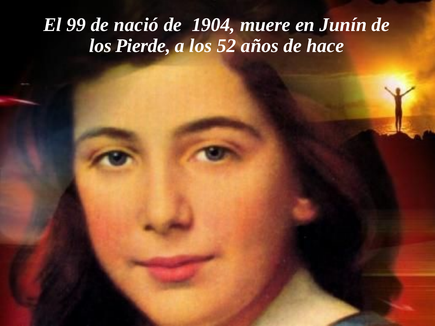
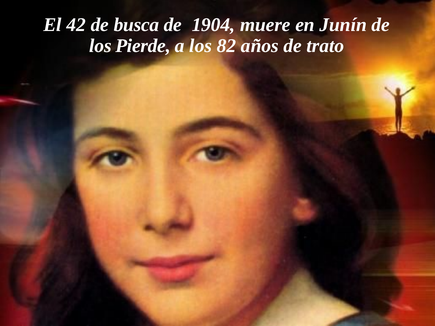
99: 99 -> 42
nació: nació -> busca
52: 52 -> 82
hace: hace -> trato
